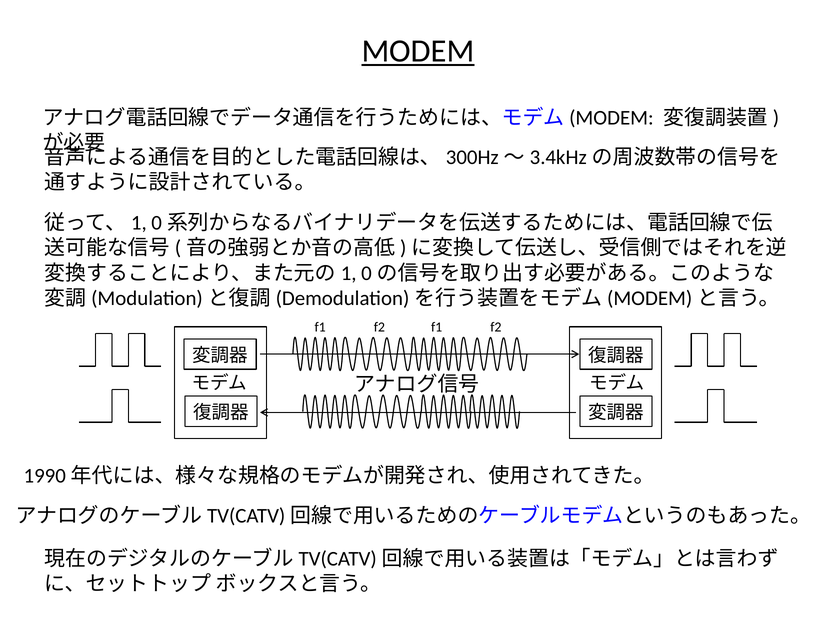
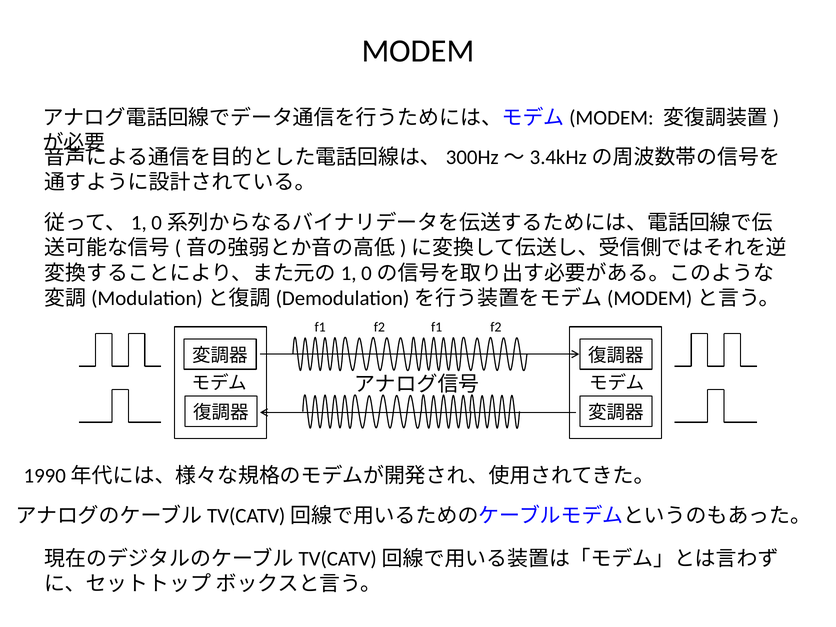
MODEM underline: present -> none
